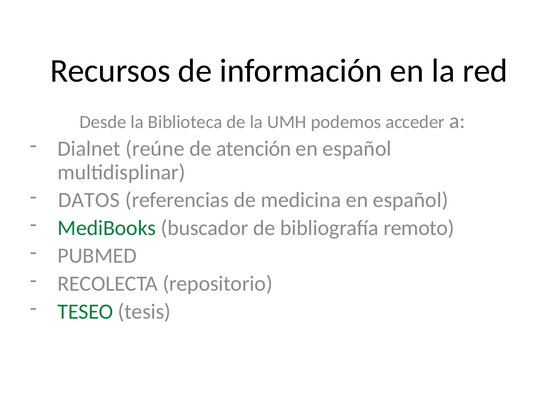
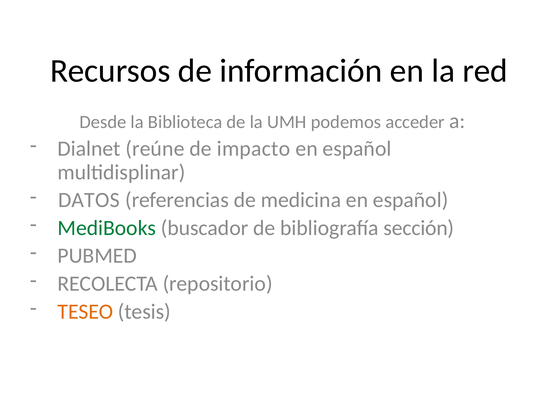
atención: atención -> impacto
remoto: remoto -> sección
TESEO colour: green -> orange
